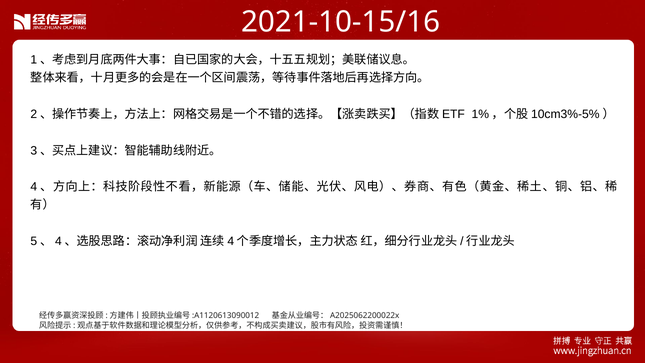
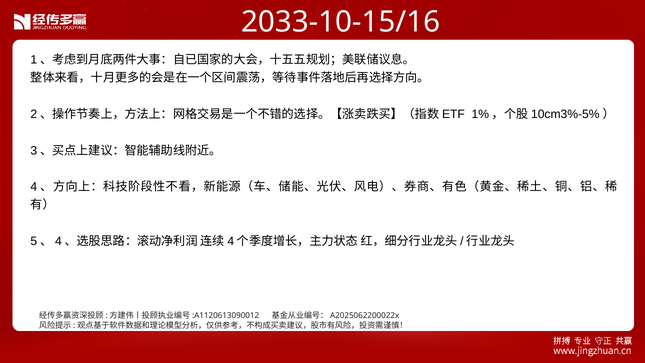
2021-10-15/16: 2021-10-15/16 -> 2033-10-15/16
